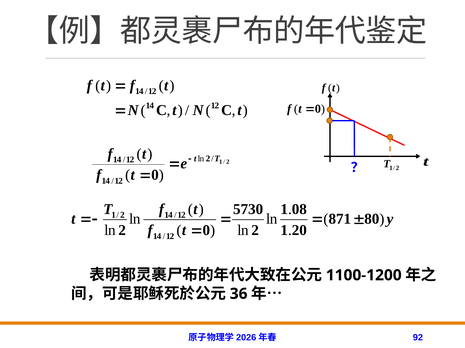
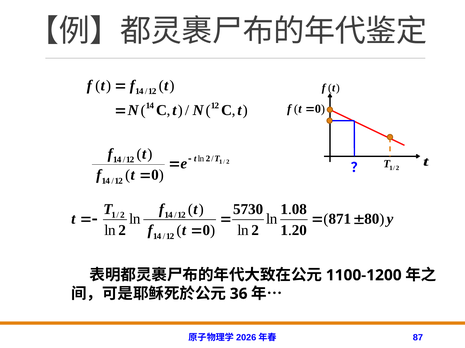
92: 92 -> 87
